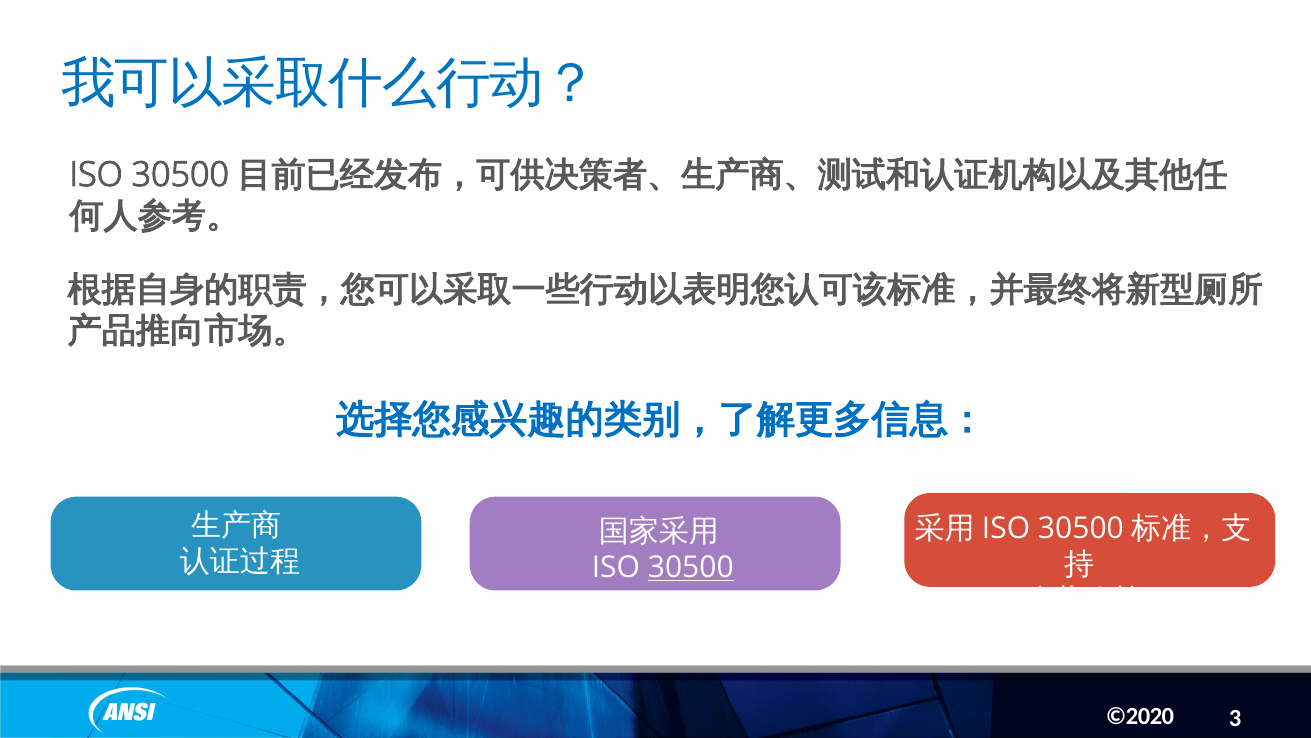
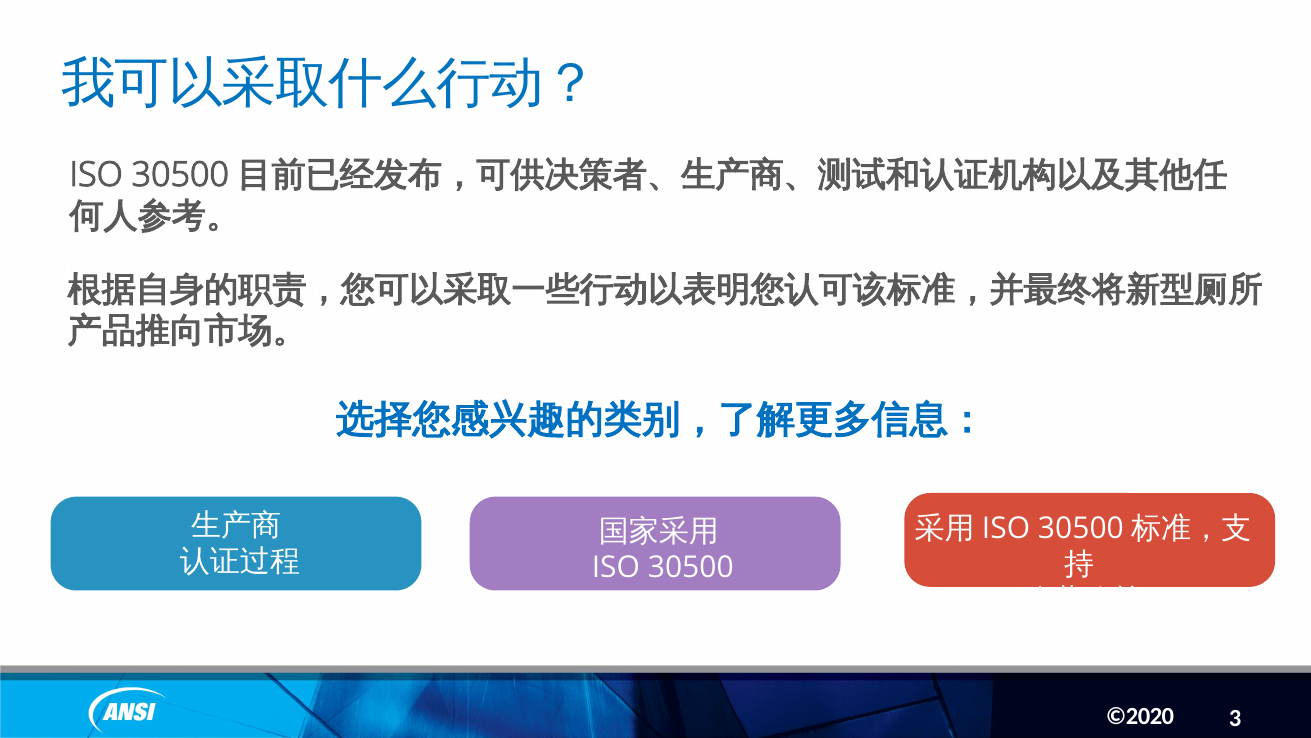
30500 underline: present -> none
